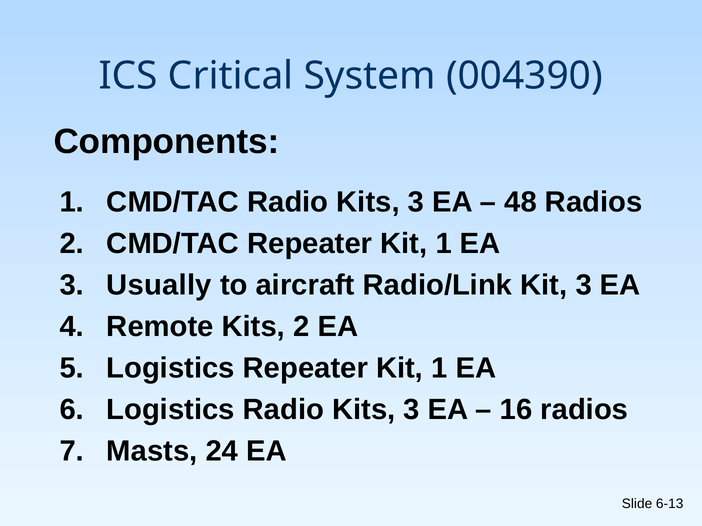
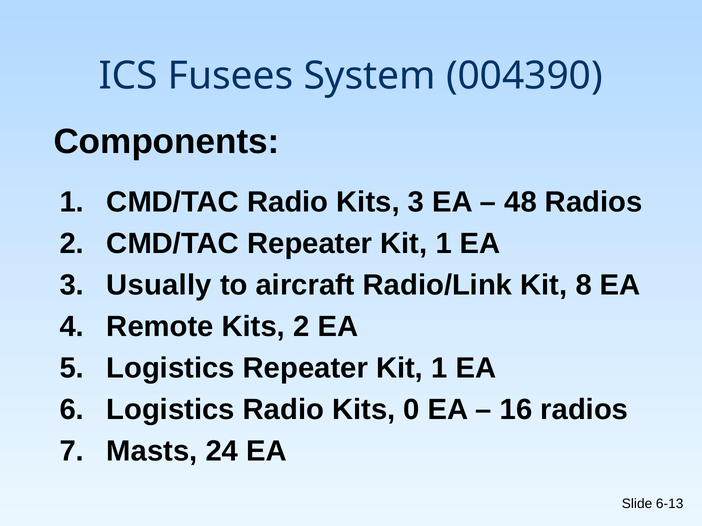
Critical: Critical -> Fusees
Kit 3: 3 -> 8
Logistics Radio Kits 3: 3 -> 0
